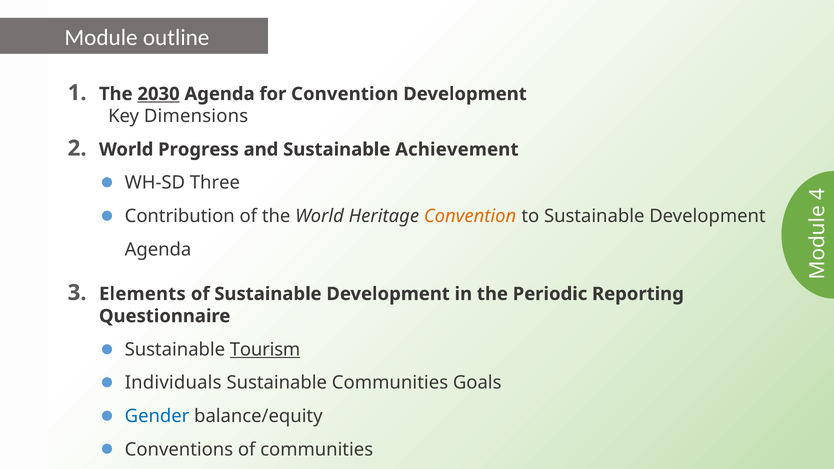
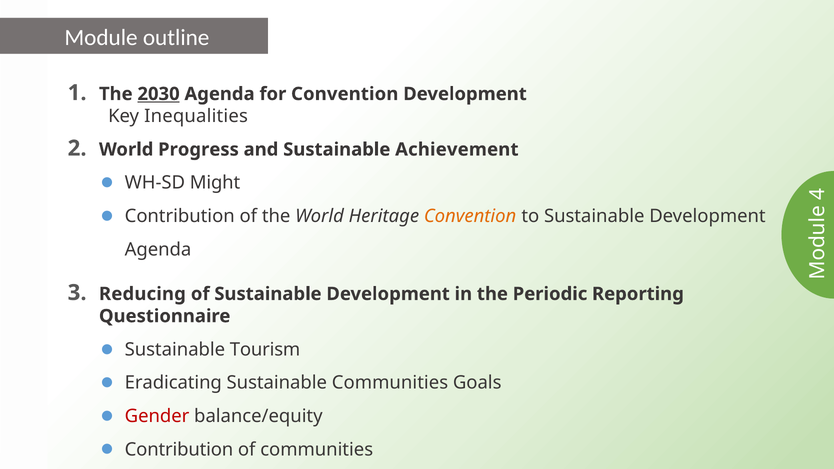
Dimensions: Dimensions -> Inequalities
Three: Three -> Might
Elements: Elements -> Reducing
Tourism underline: present -> none
Individuals: Individuals -> Eradicating
Gender colour: blue -> red
Conventions at (179, 450): Conventions -> Contribution
